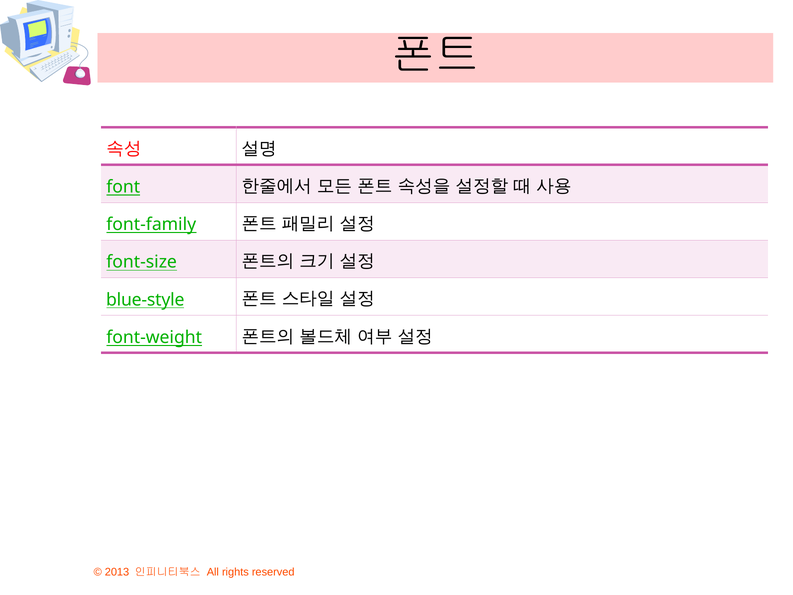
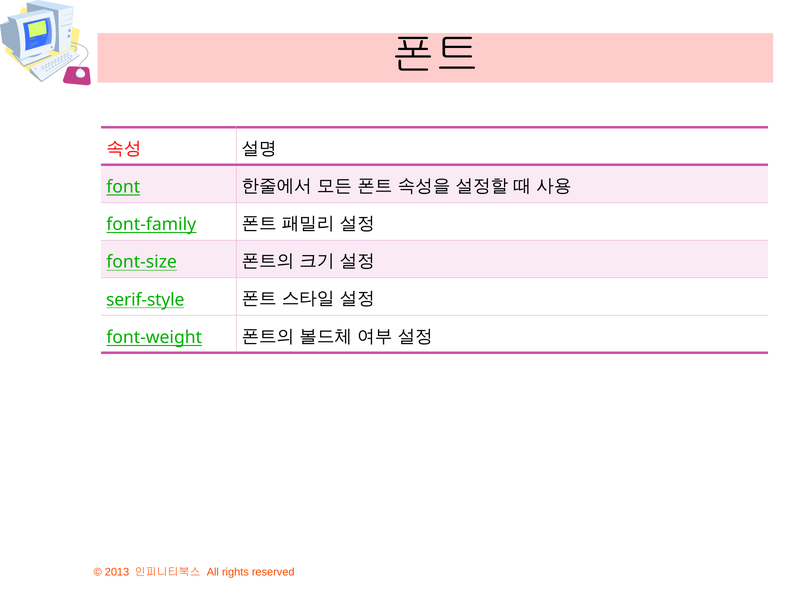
blue-style: blue-style -> serif-style
